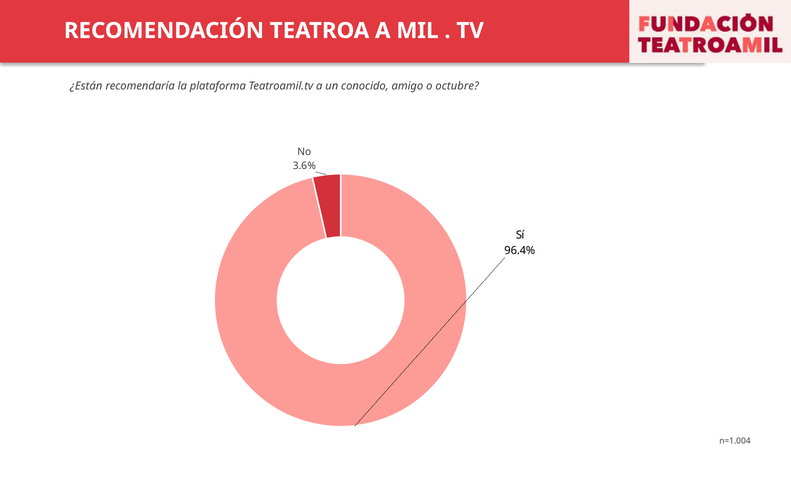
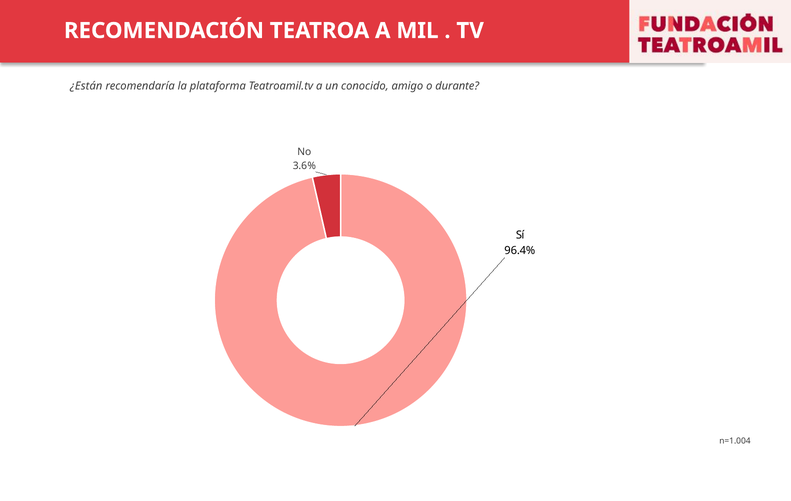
octubre: octubre -> durante
